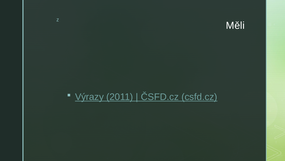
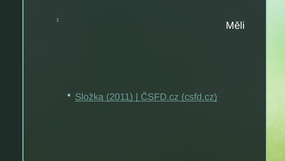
Výrazy: Výrazy -> Složka
